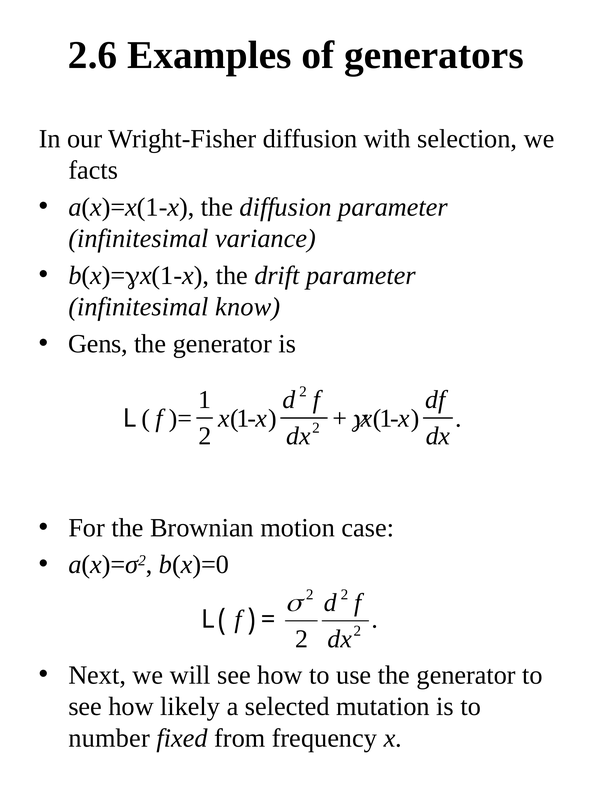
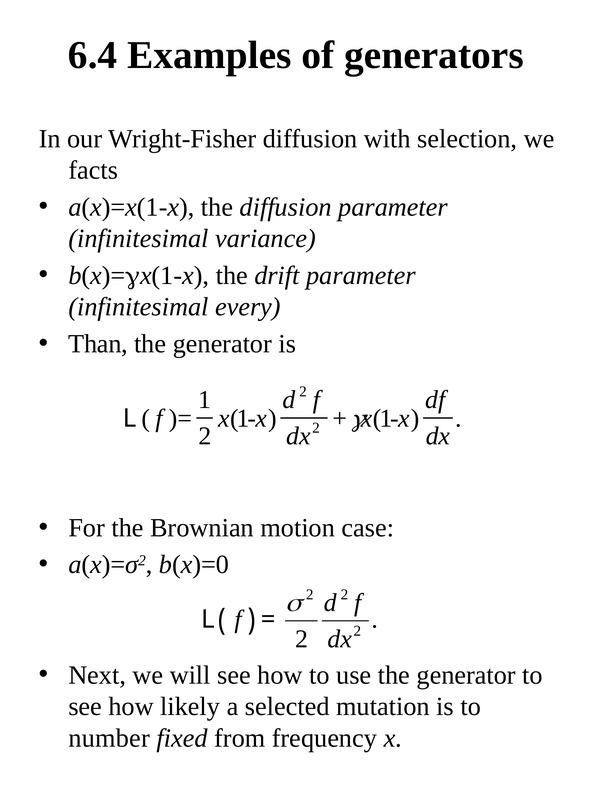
2.6: 2.6 -> 6.4
know: know -> every
Gens: Gens -> Than
